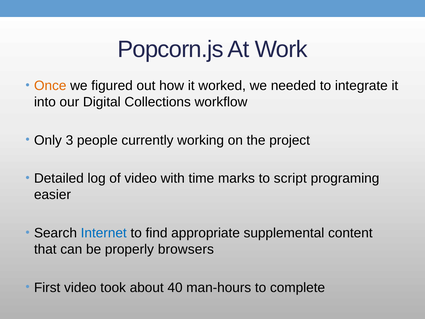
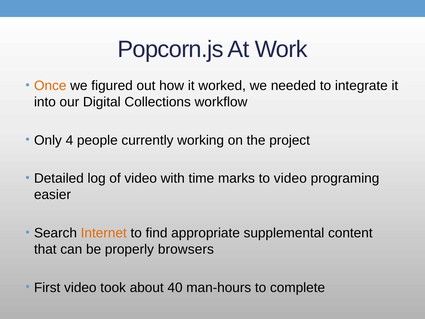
3: 3 -> 4
to script: script -> video
Internet colour: blue -> orange
